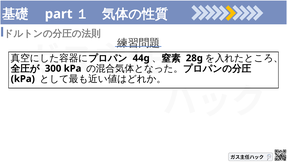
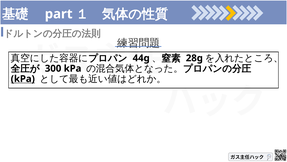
kPa at (23, 79) underline: none -> present
